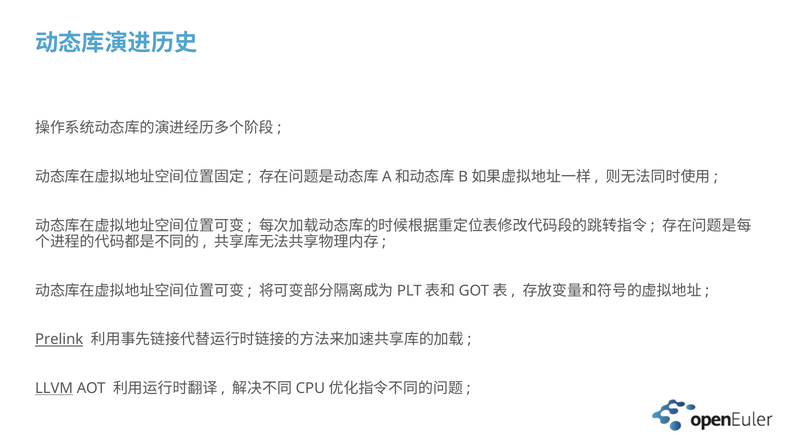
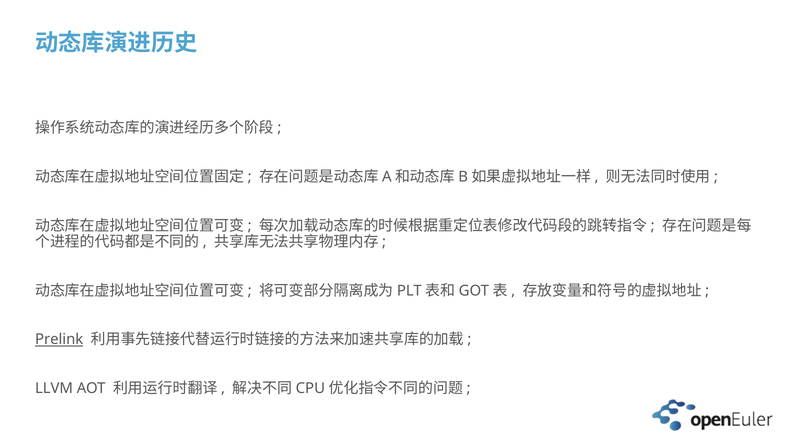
LLVM underline: present -> none
